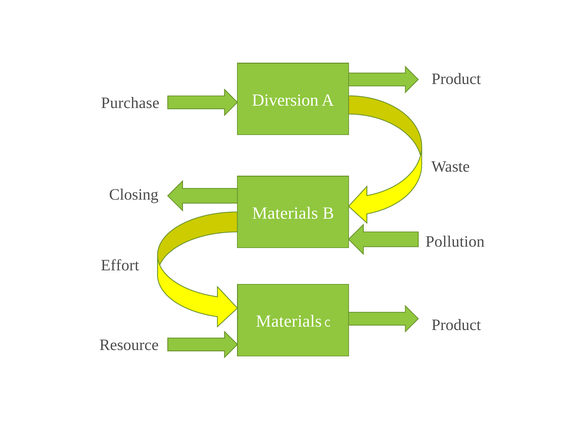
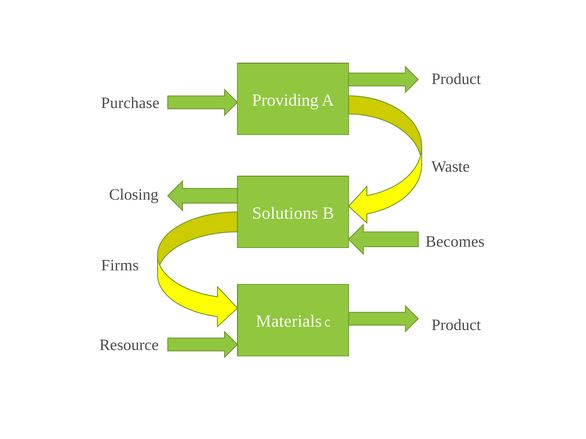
Diversion: Diversion -> Providing
Materials at (285, 213): Materials -> Solutions
Pollution: Pollution -> Becomes
Effort: Effort -> Firms
